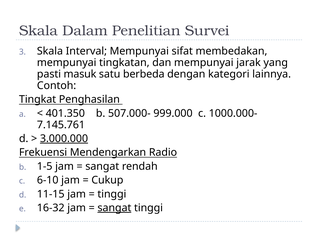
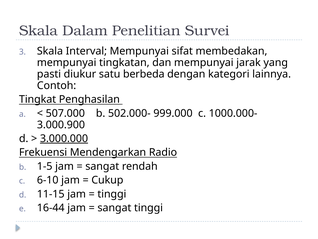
masuk: masuk -> diukur
401.350: 401.350 -> 507.000
507.000-: 507.000- -> 502.000-
7.145.761: 7.145.761 -> 3.000.900
16-32: 16-32 -> 16-44
sangat at (114, 207) underline: present -> none
